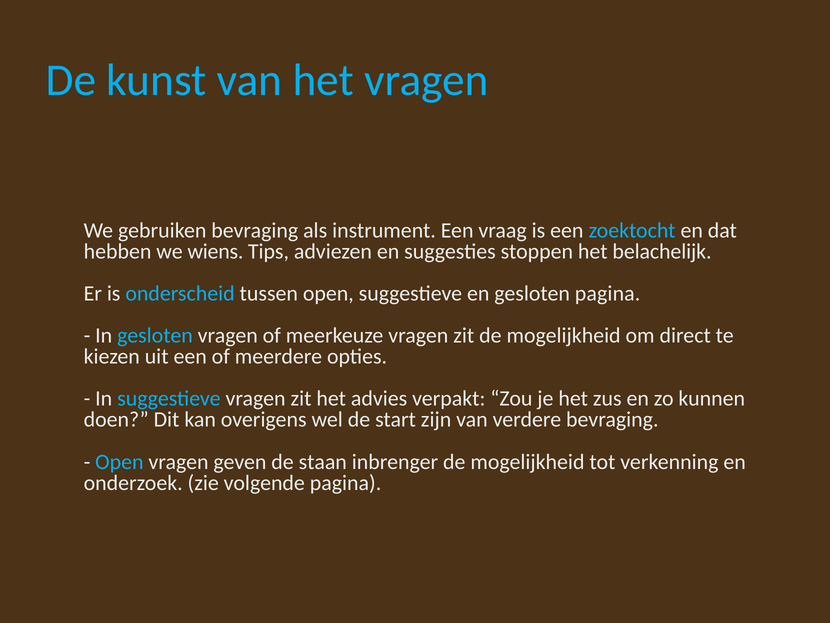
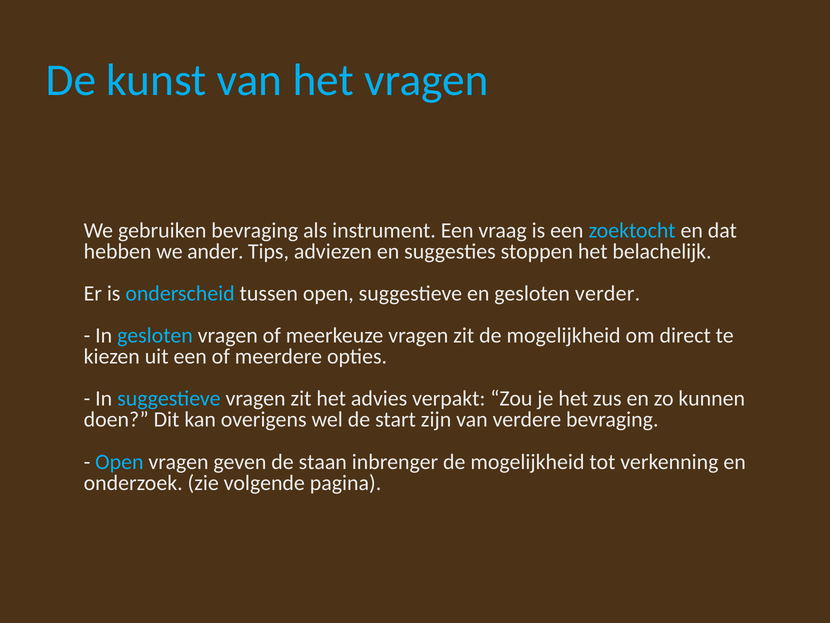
wiens: wiens -> ander
gesloten pagina: pagina -> verder
